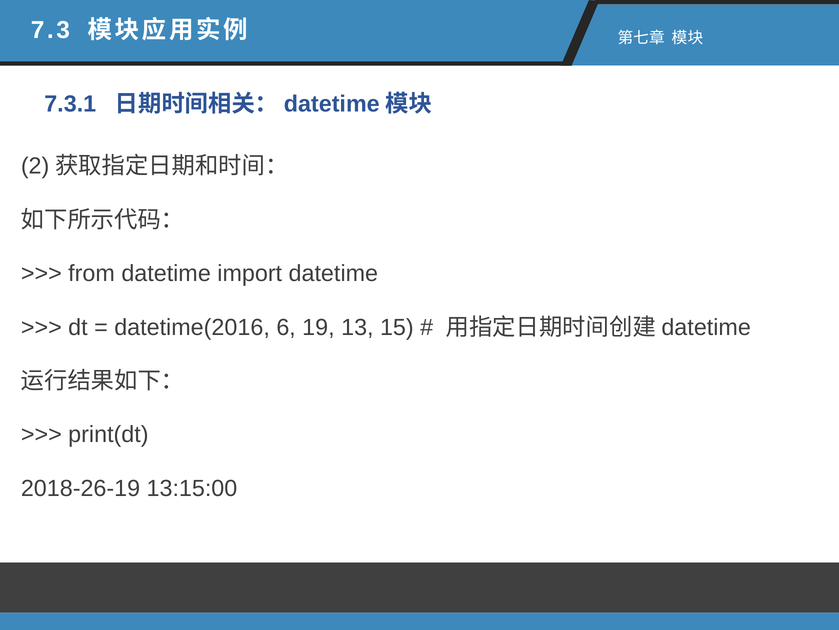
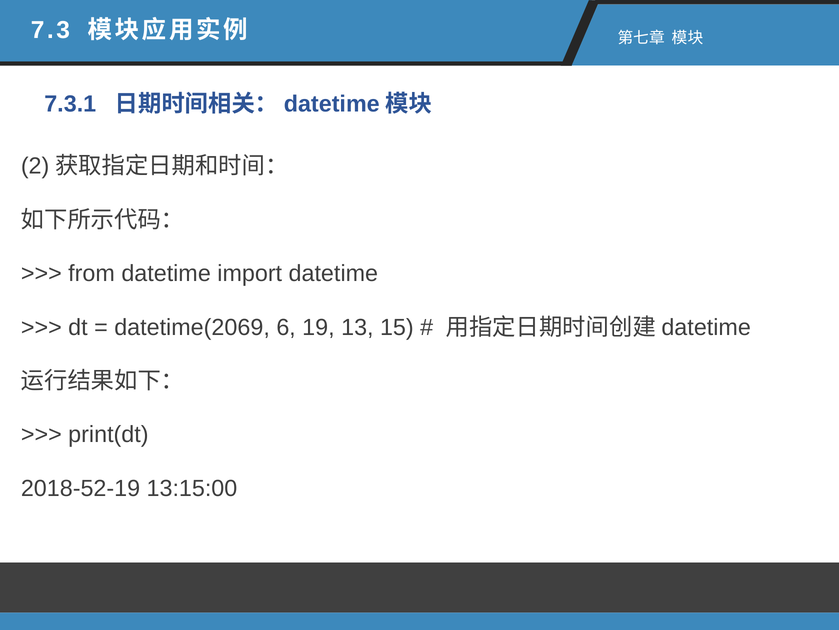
datetime(2016: datetime(2016 -> datetime(2069
2018-26-19: 2018-26-19 -> 2018-52-19
